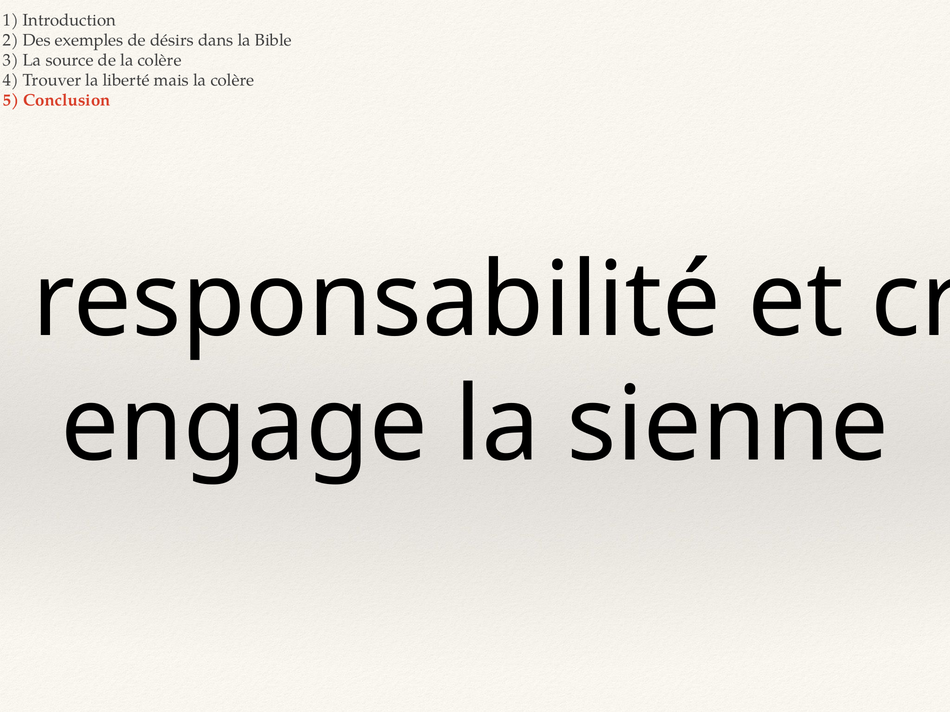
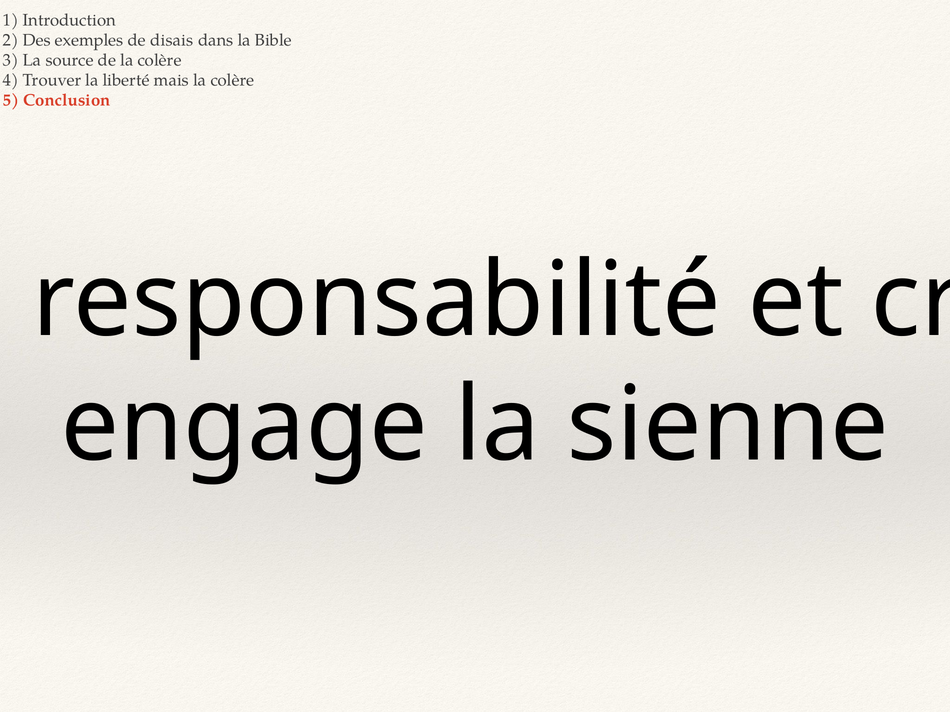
désirs: désirs -> disais
